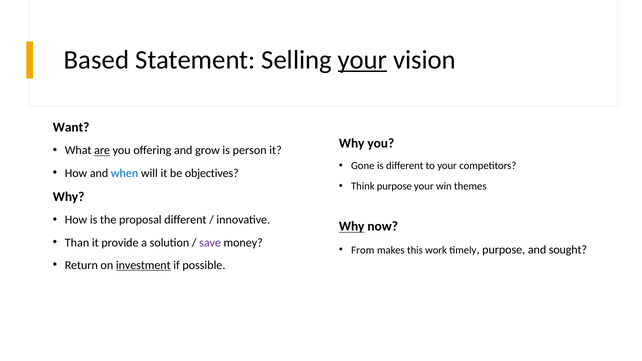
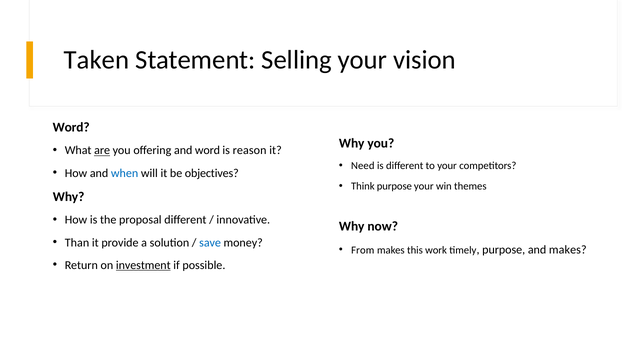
Based: Based -> Taken
your at (363, 60) underline: present -> none
Want at (71, 127): Want -> Word
and grow: grow -> word
person: person -> reason
Gone: Gone -> Need
Why at (352, 227) underline: present -> none
save colour: purple -> blue
and sought: sought -> makes
